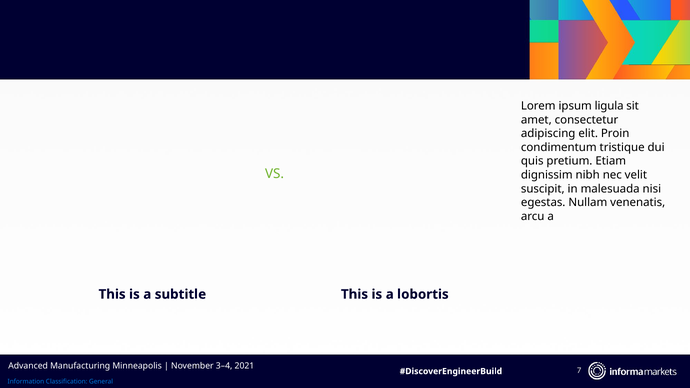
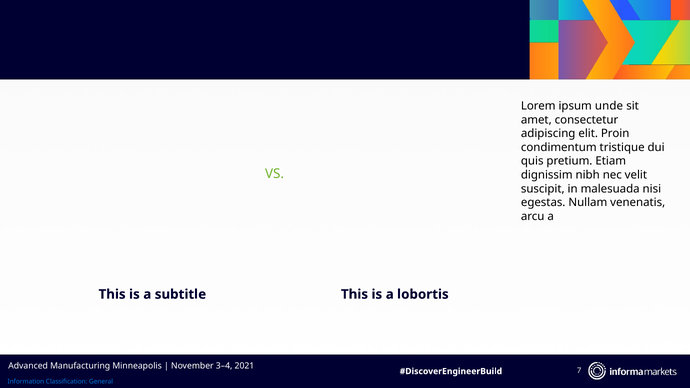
ligula: ligula -> unde
